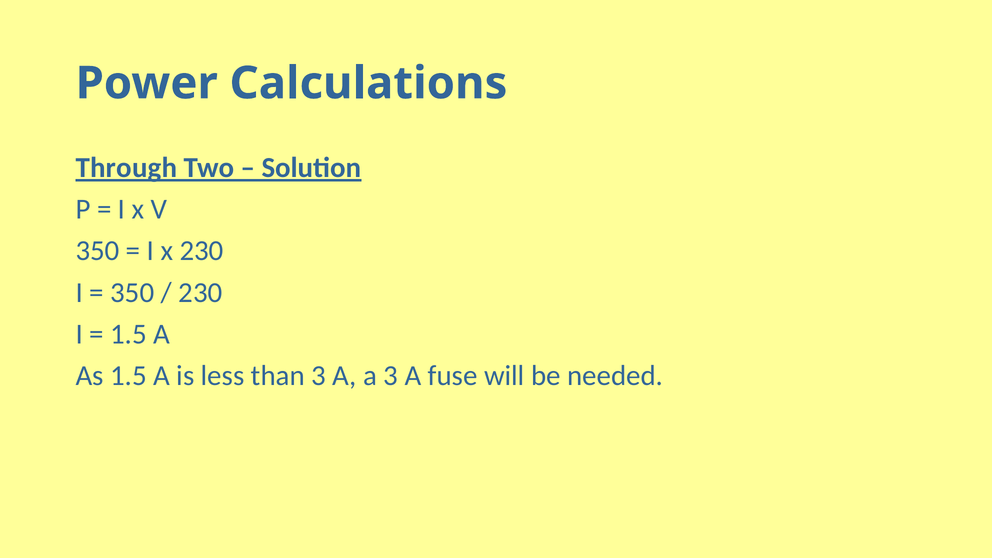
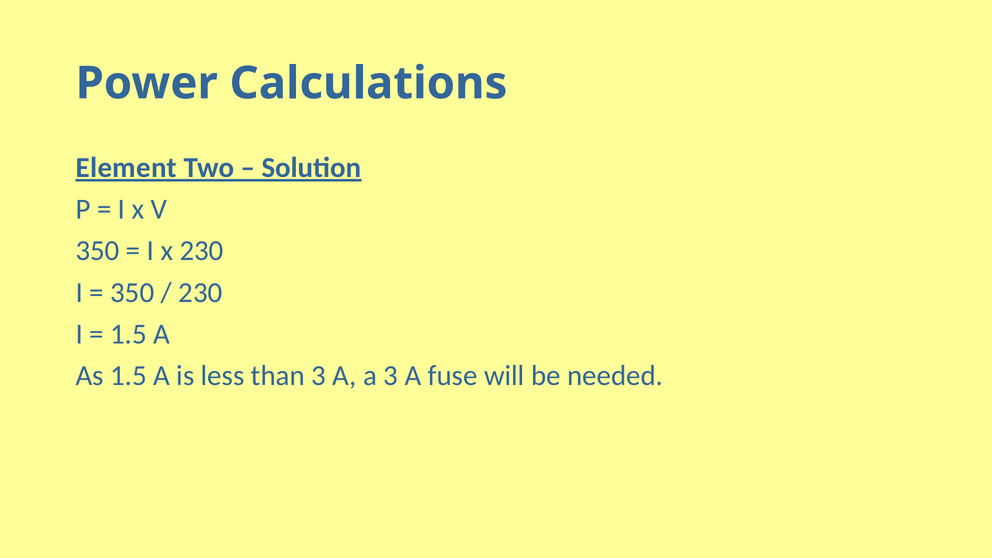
Through: Through -> Element
